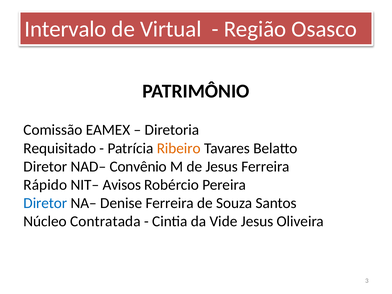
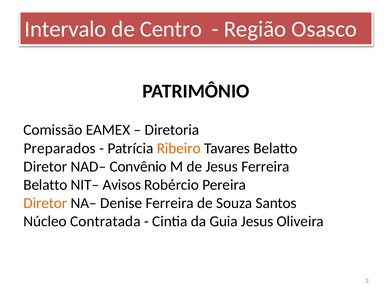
Virtual: Virtual -> Centro
Requisitado: Requisitado -> Preparados
Rápido at (45, 185): Rápido -> Belatto
Diretor at (45, 203) colour: blue -> orange
Vide: Vide -> Guia
